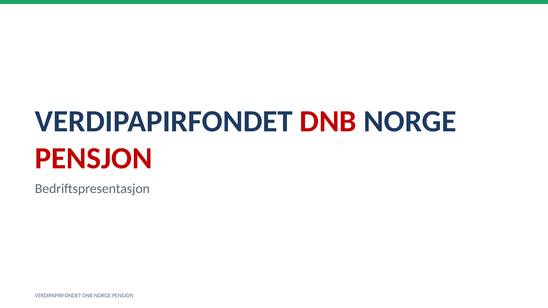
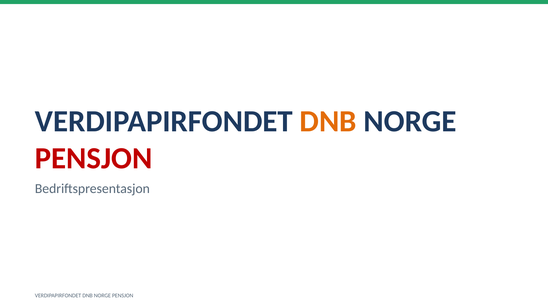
DNB at (328, 122) colour: red -> orange
